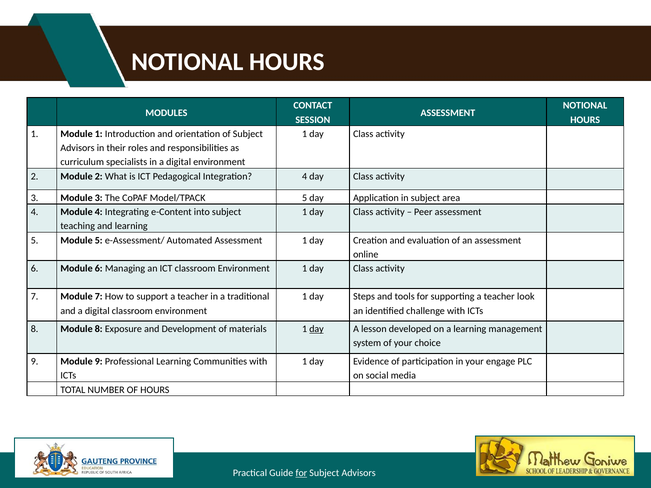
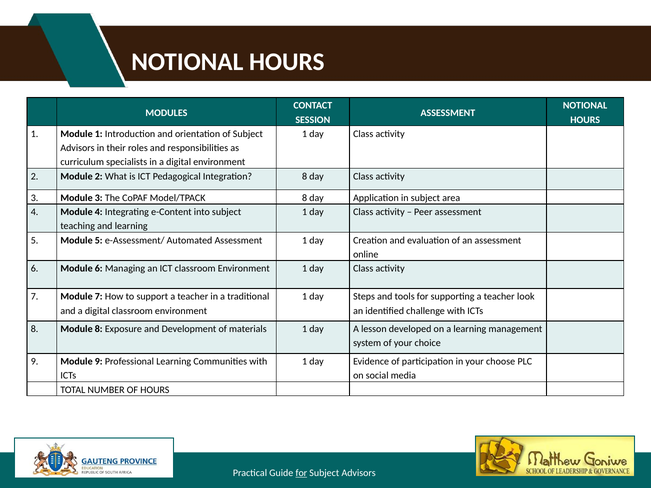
Integration 4: 4 -> 8
Model/TPACK 5: 5 -> 8
day at (317, 329) underline: present -> none
engage: engage -> choose
